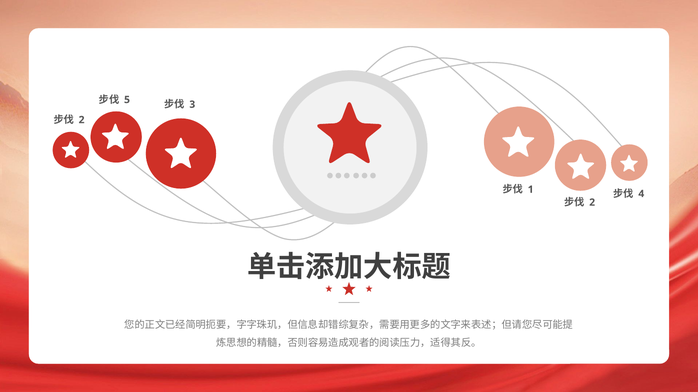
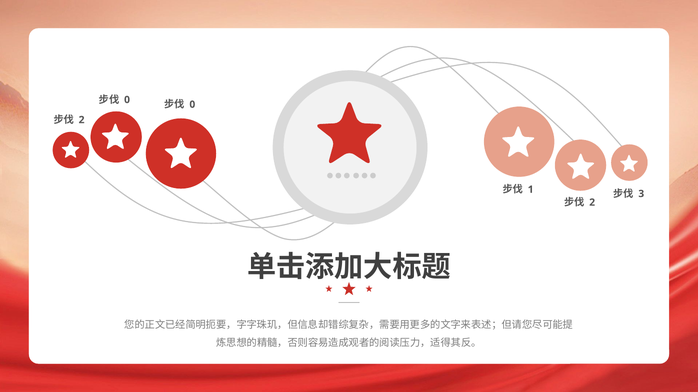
5 at (127, 100): 5 -> 0
3 at (192, 105): 3 -> 0
4: 4 -> 3
